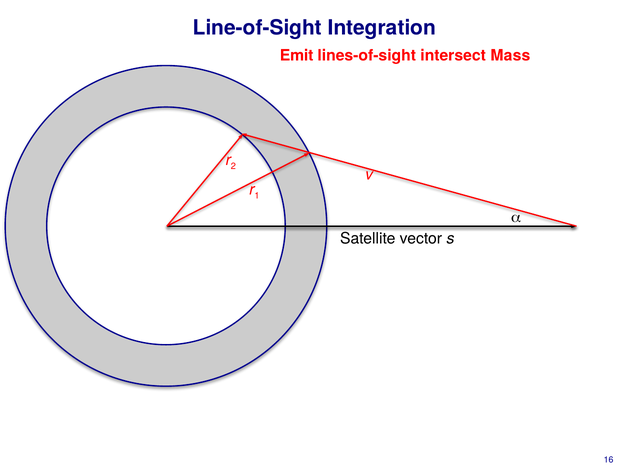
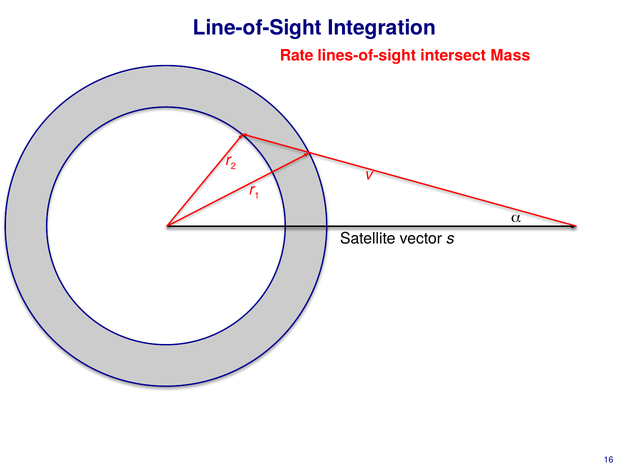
Emit: Emit -> Rate
